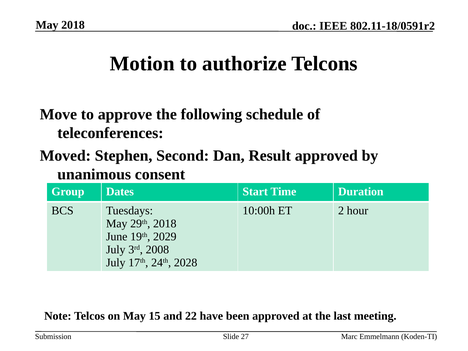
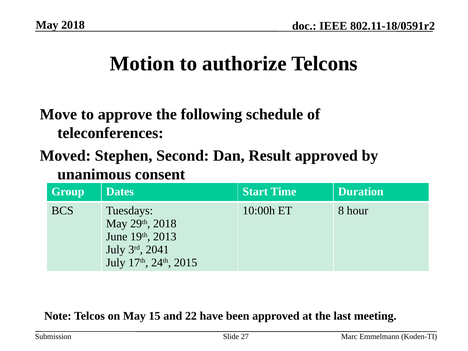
2: 2 -> 8
2029: 2029 -> 2013
2008: 2008 -> 2041
2028: 2028 -> 2015
